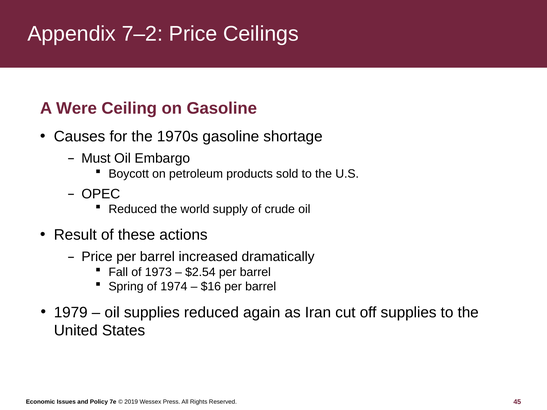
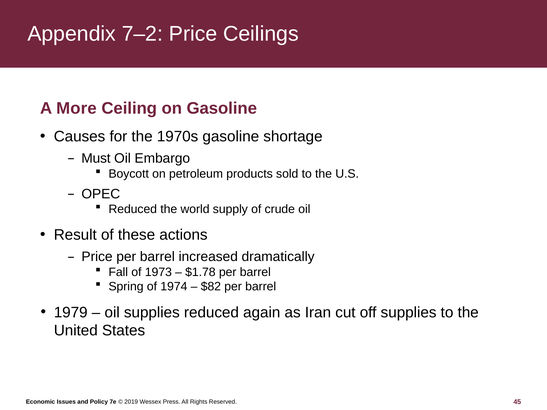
Were: Were -> More
$2.54: $2.54 -> $1.78
$16: $16 -> $82
